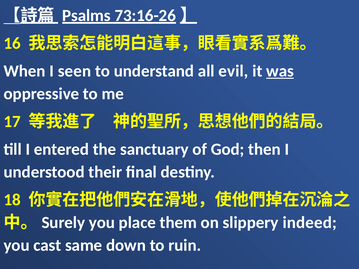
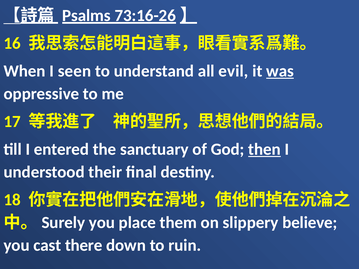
then underline: none -> present
indeed: indeed -> believe
same: same -> there
